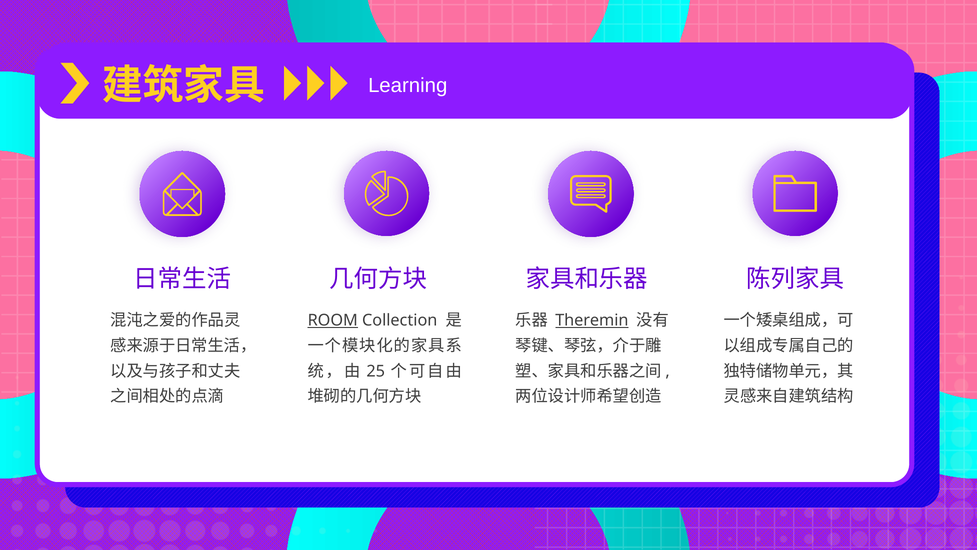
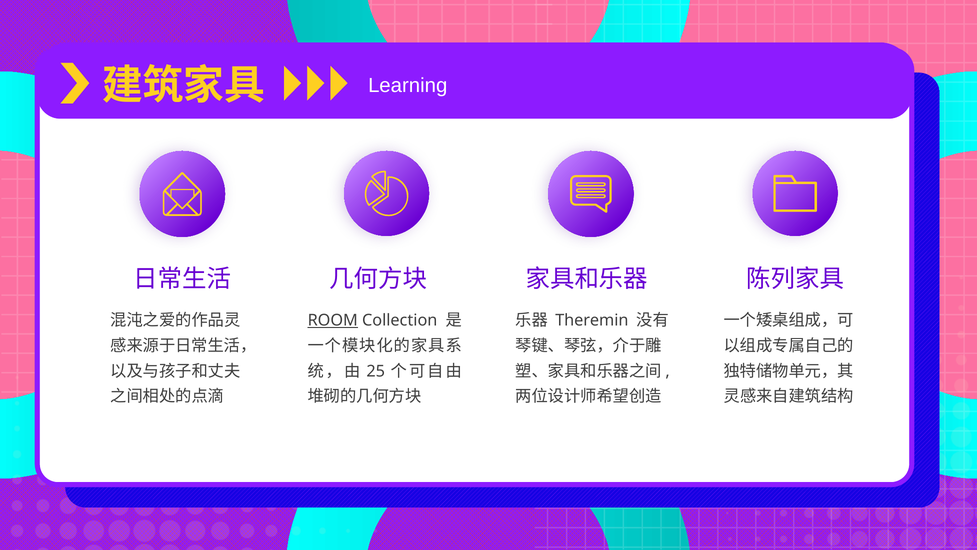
Theremin underline: present -> none
